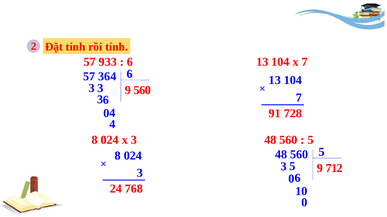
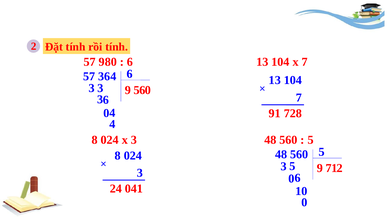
933: 933 -> 980
768: 768 -> 041
